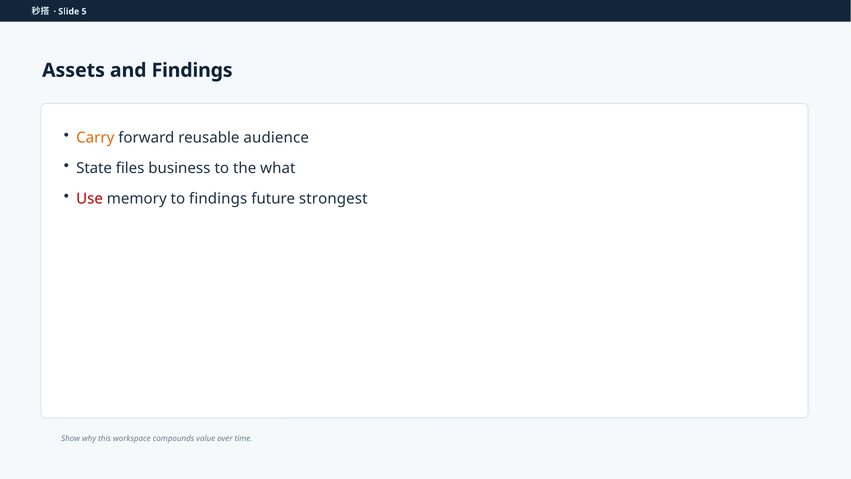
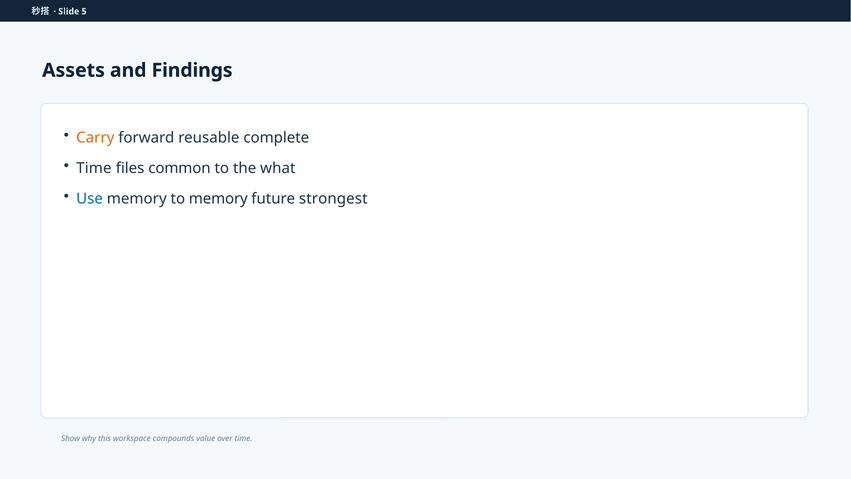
audience: audience -> complete
State at (94, 168): State -> Time
business: business -> common
Use colour: red -> blue
to findings: findings -> memory
